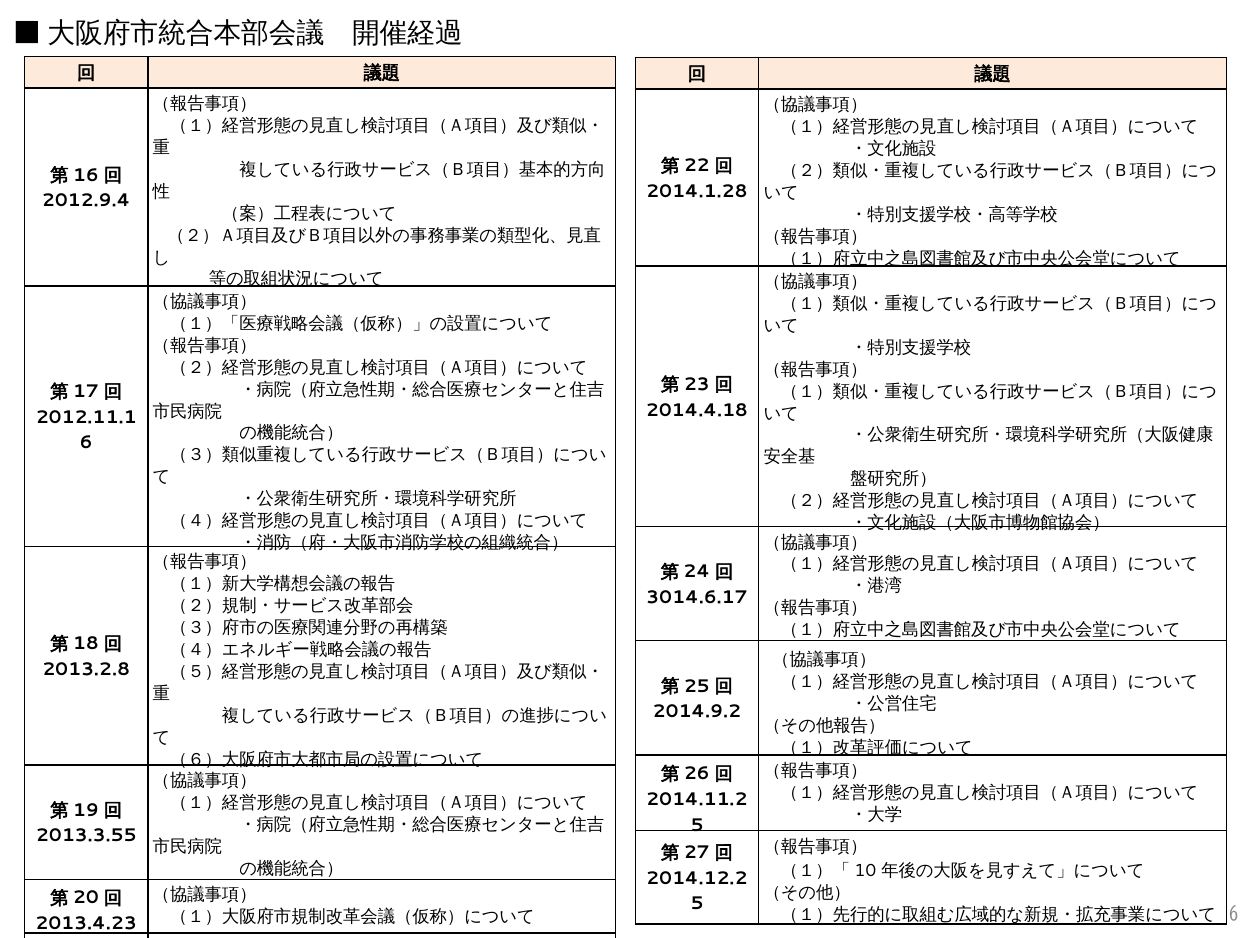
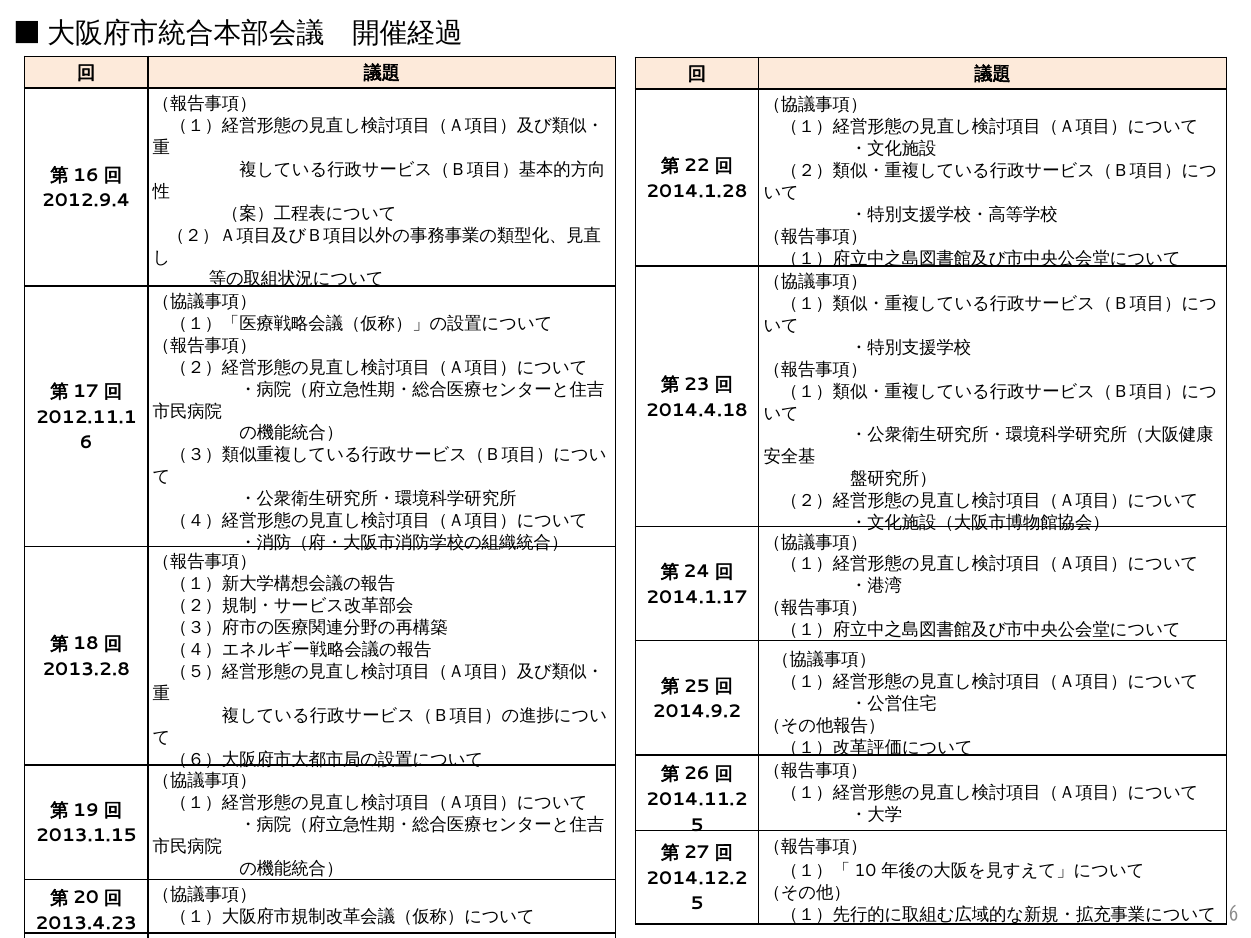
3014.6.17: 3014.6.17 -> 2014.1.17
2013.3.55: 2013.3.55 -> 2013.1.15
